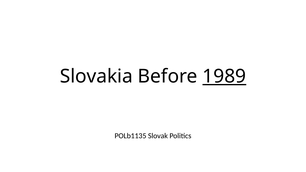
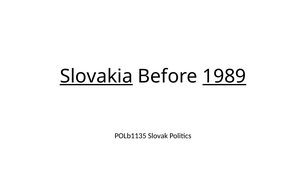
Slovakia underline: none -> present
